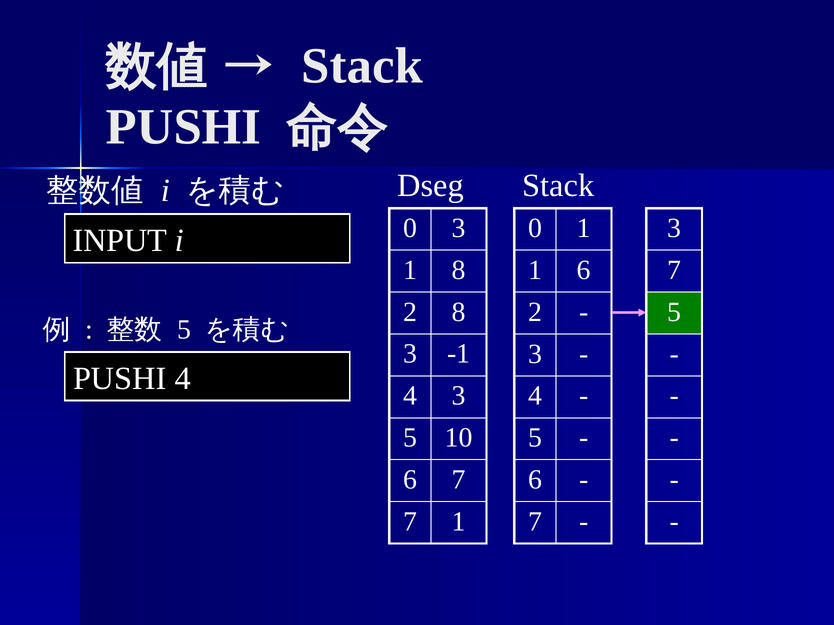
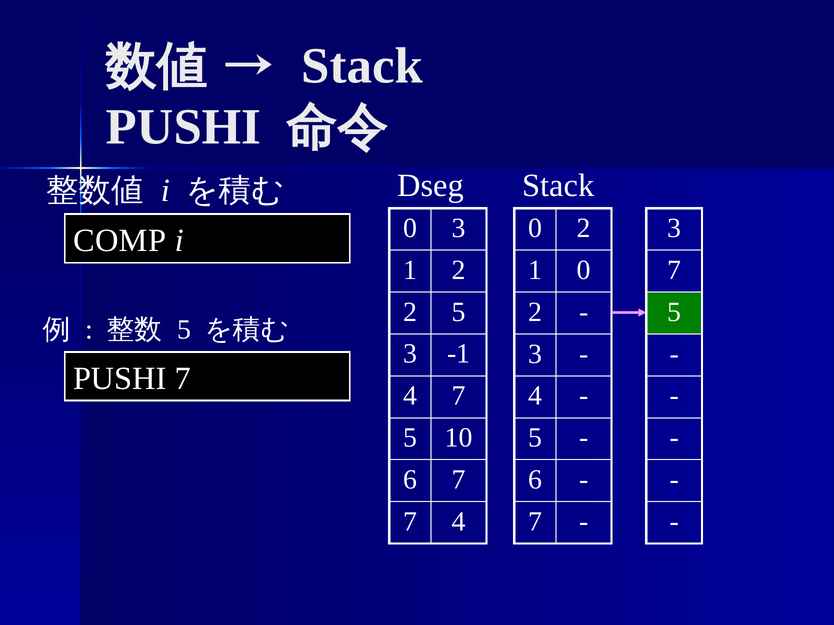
1 at (584, 228): 1 -> 2
INPUT: INPUT -> COMP
1 8: 8 -> 2
1 6: 6 -> 0
2 8: 8 -> 5
PUSHI 4: 4 -> 7
4 3: 3 -> 7
7 1: 1 -> 4
